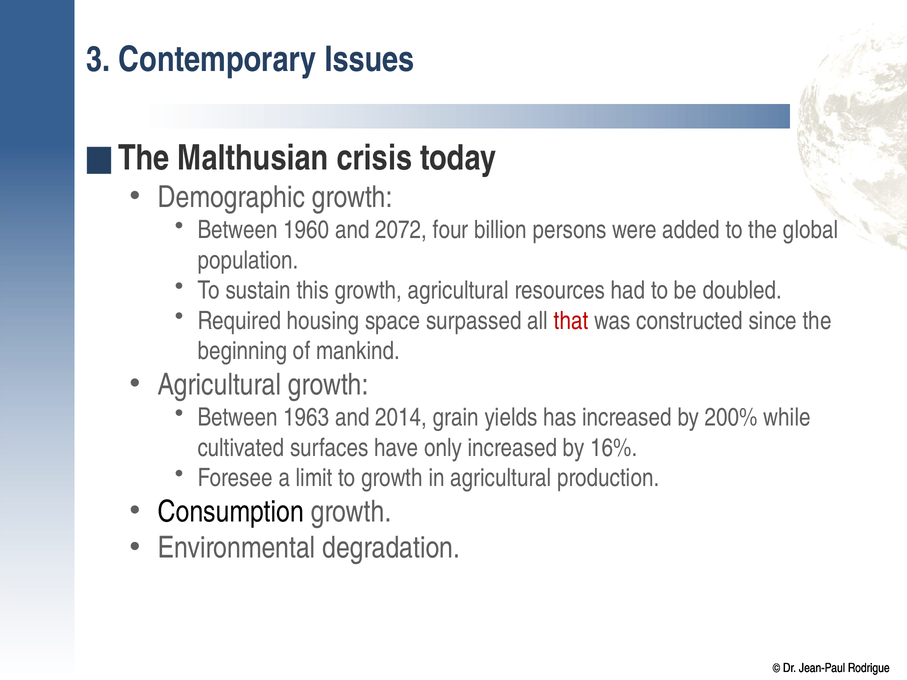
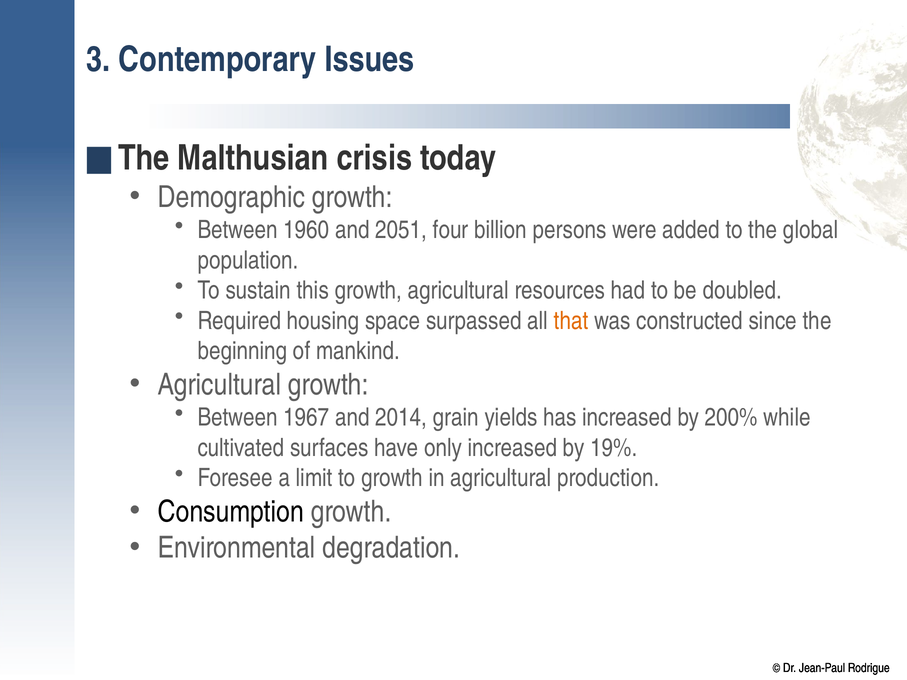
2072: 2072 -> 2051
that colour: red -> orange
1963: 1963 -> 1967
16%: 16% -> 19%
